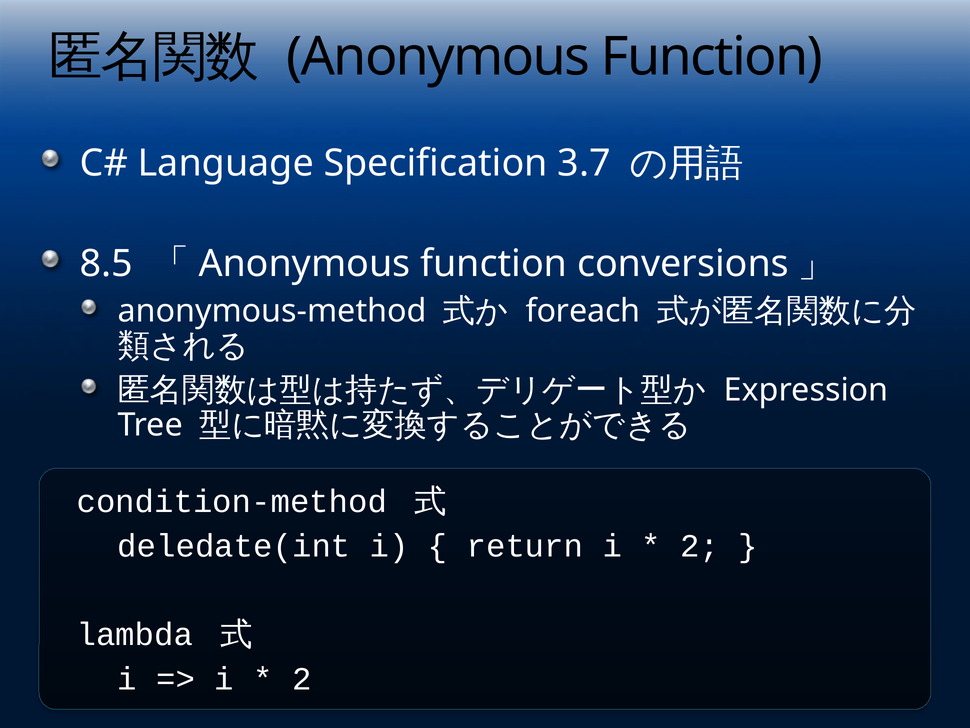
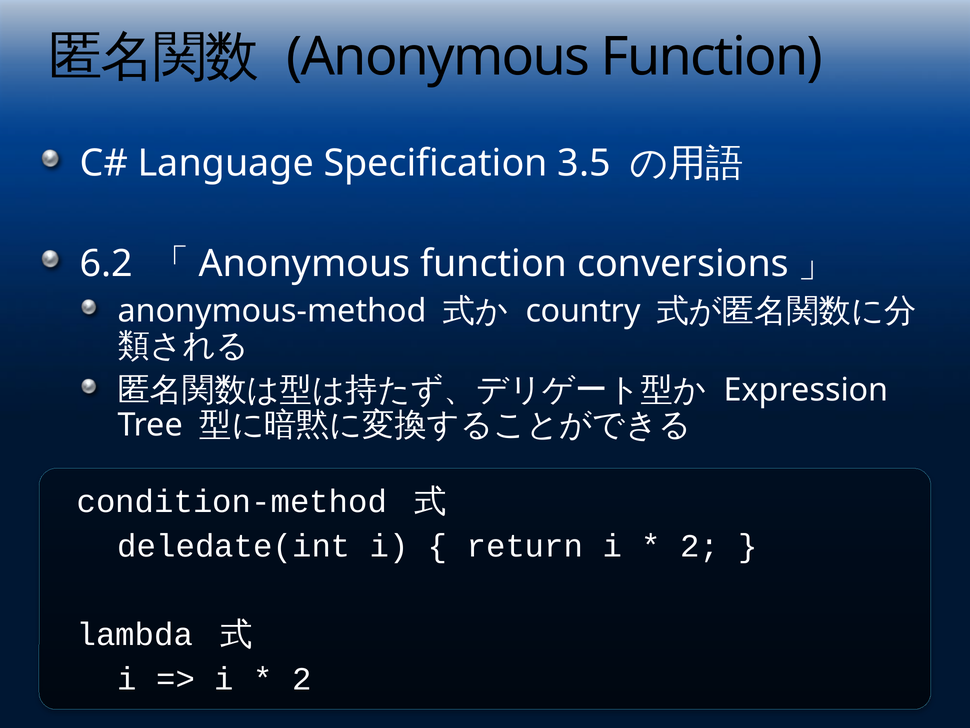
3.7: 3.7 -> 3.5
8.5: 8.5 -> 6.2
foreach: foreach -> country
